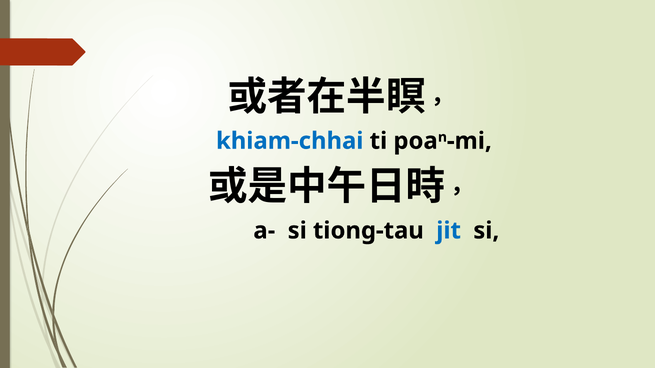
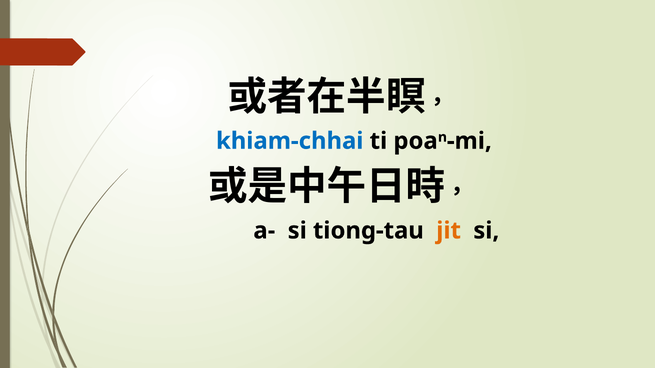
jit colour: blue -> orange
